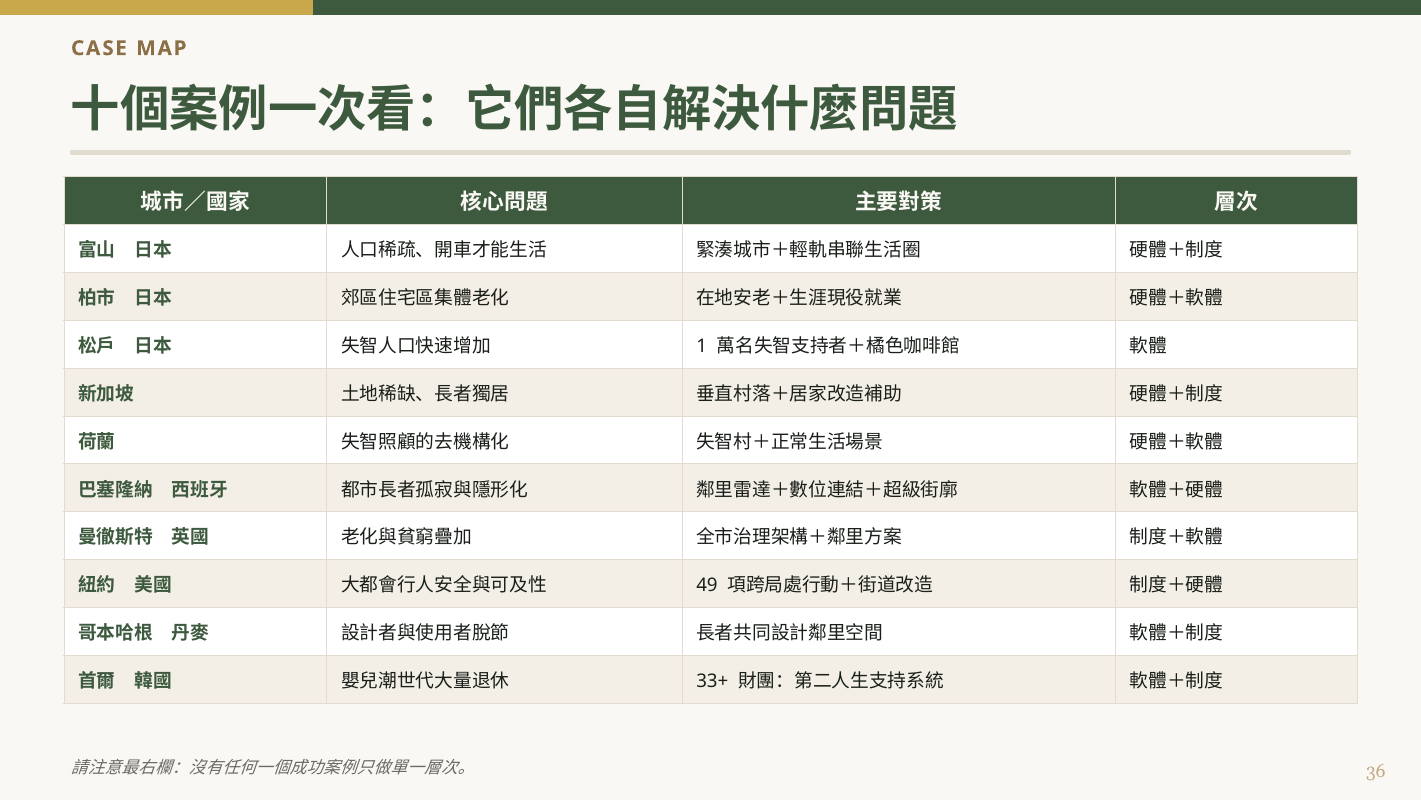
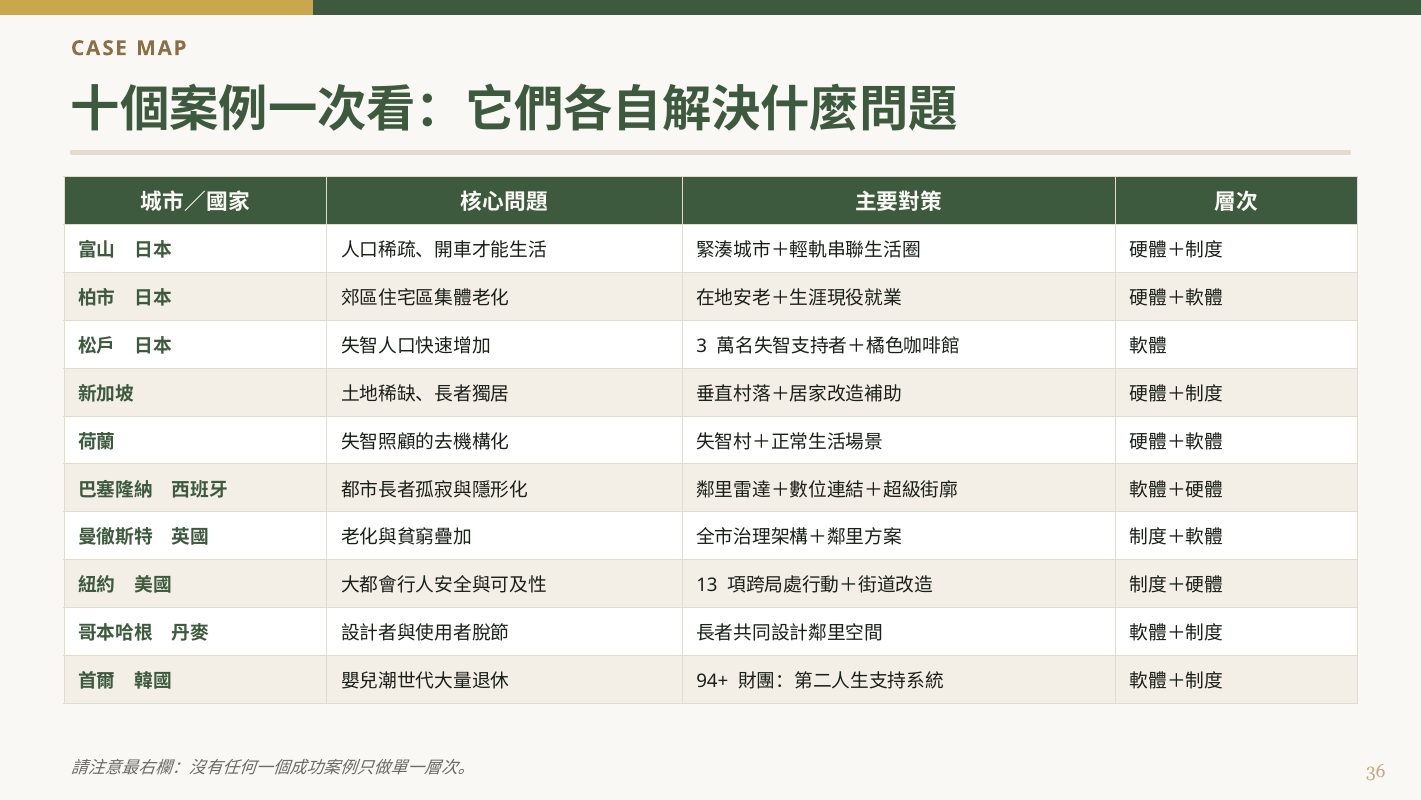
1: 1 -> 3
49: 49 -> 13
33+: 33+ -> 94+
